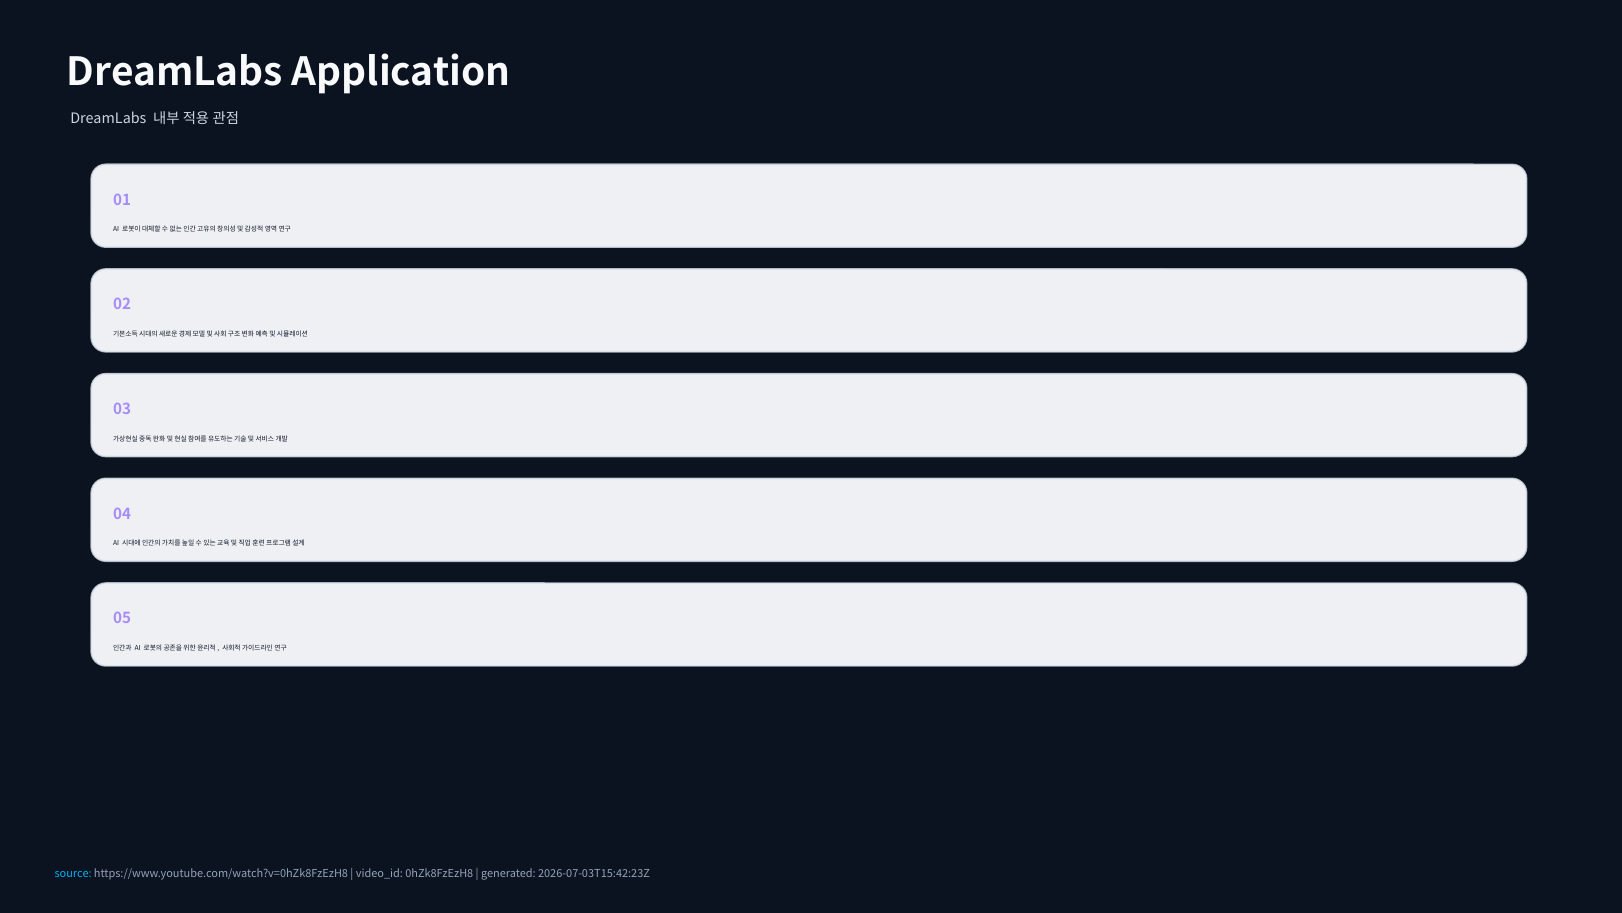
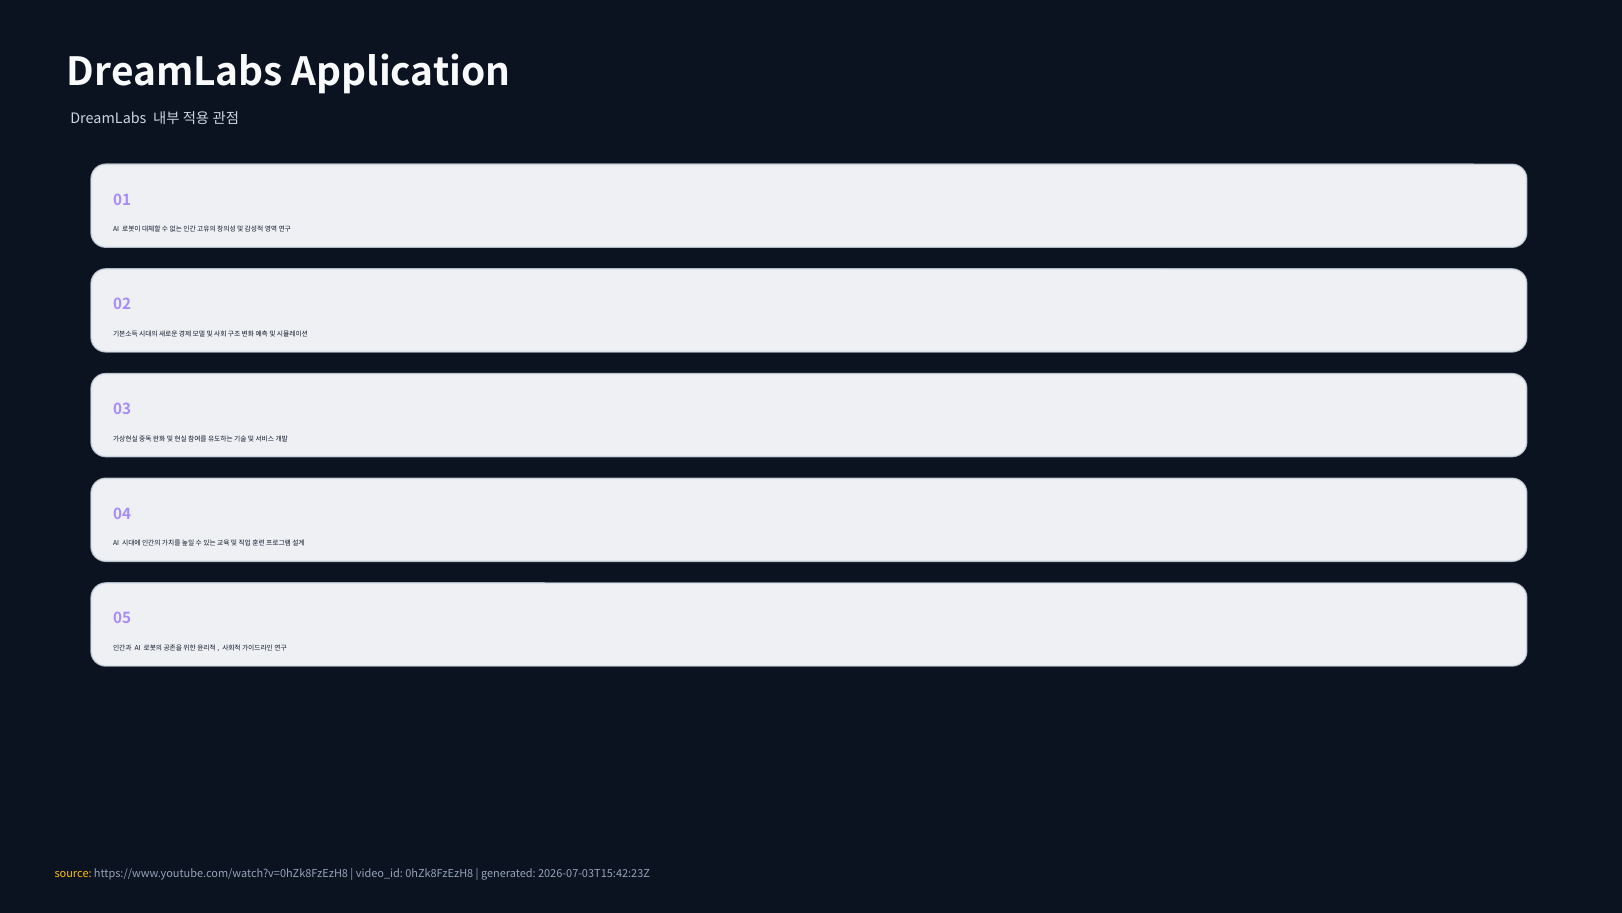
source colour: light blue -> yellow
